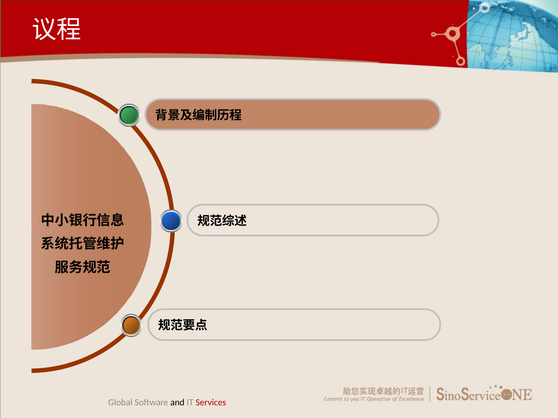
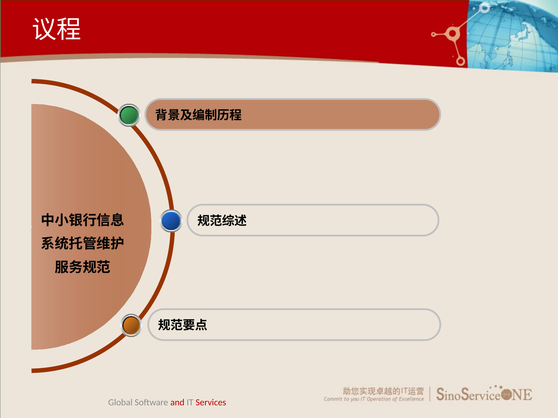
and colour: black -> red
